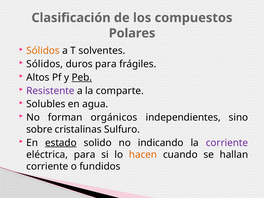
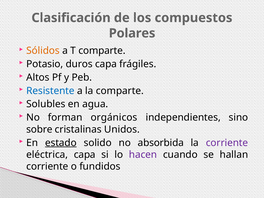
T solventes: solventes -> comparte
Sólidos at (45, 64): Sólidos -> Potasio
duros para: para -> capa
Peb underline: present -> none
Resistente colour: purple -> blue
Sulfuro: Sulfuro -> Unidos
indicando: indicando -> absorbida
eléctrica para: para -> capa
hacen colour: orange -> purple
